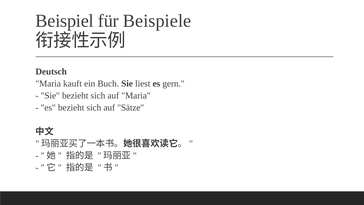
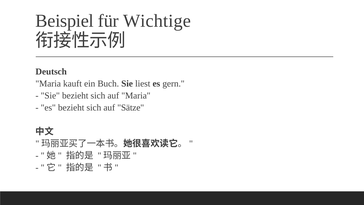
Beispiele: Beispiele -> Wichtige
